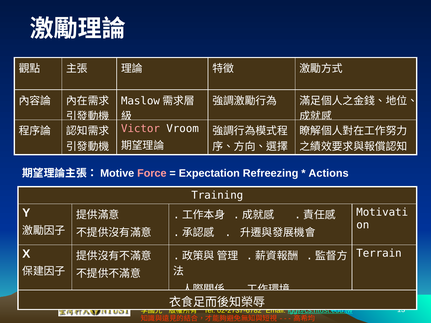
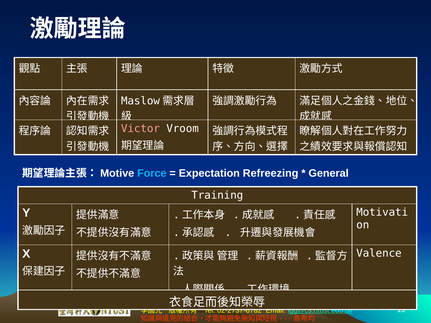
Force colour: pink -> light blue
Actions: Actions -> General
Terrain: Terrain -> Valence
